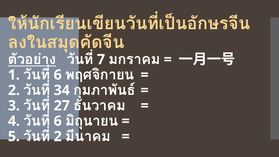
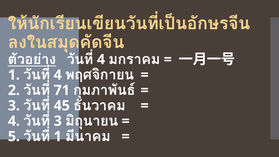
7 at (101, 59): 7 -> 4
6 at (58, 75): 6 -> 4
34: 34 -> 71
27: 27 -> 45
6 at (58, 121): 6 -> 3
2 at (58, 136): 2 -> 1
